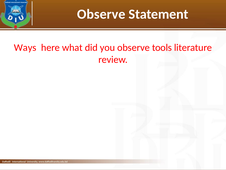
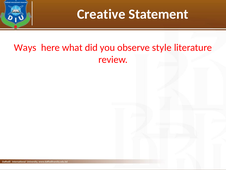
Observe at (101, 14): Observe -> Creative
tools: tools -> style
